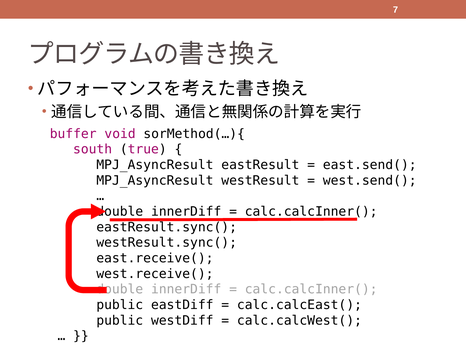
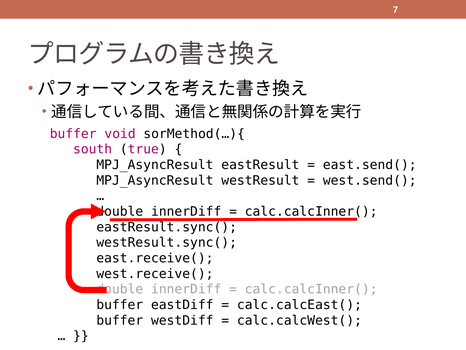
public at (120, 304): public -> buffer
public at (120, 320): public -> buffer
